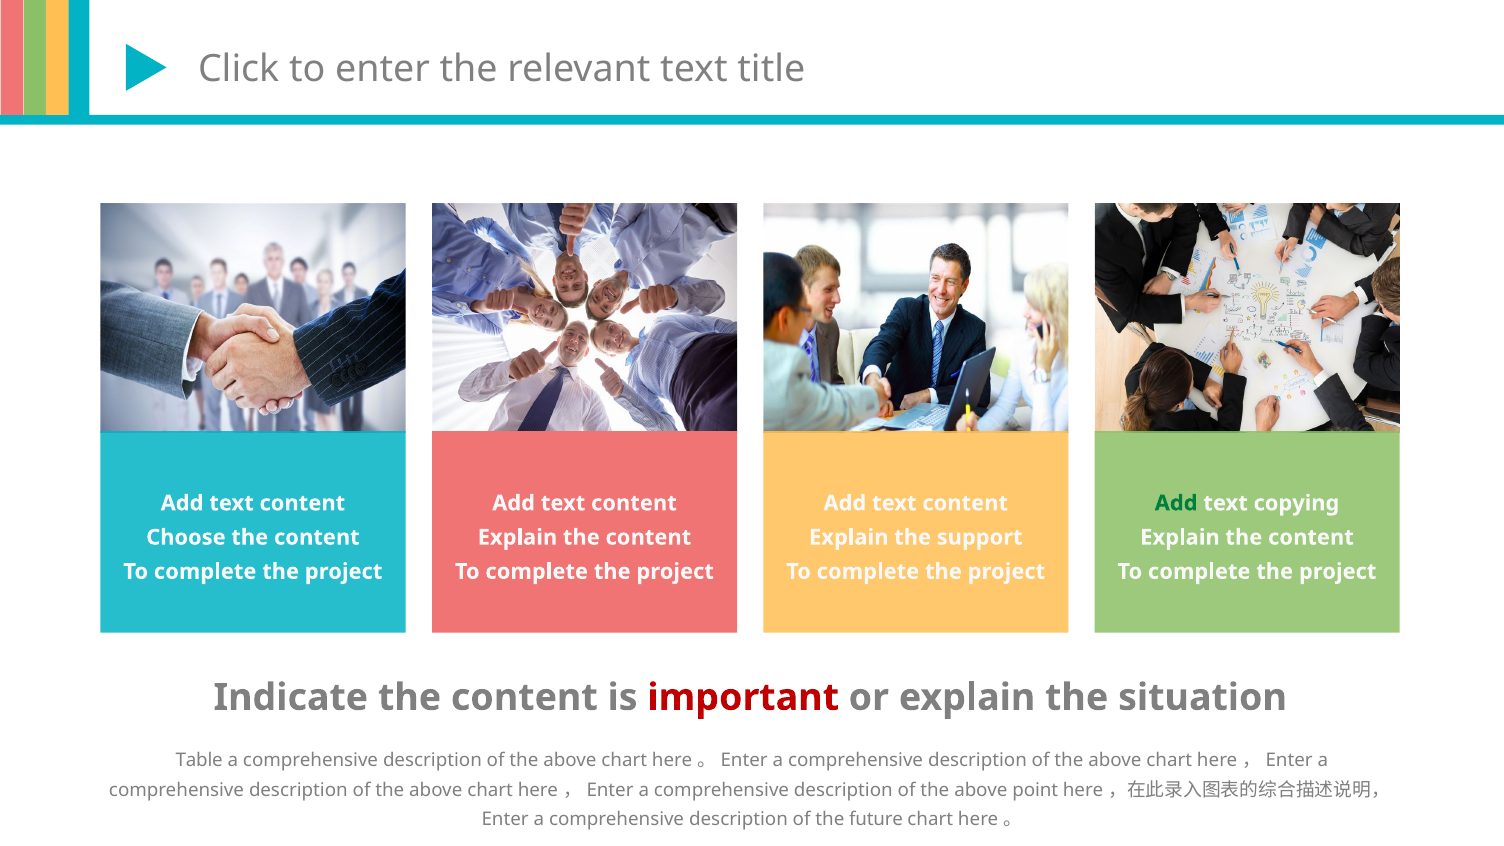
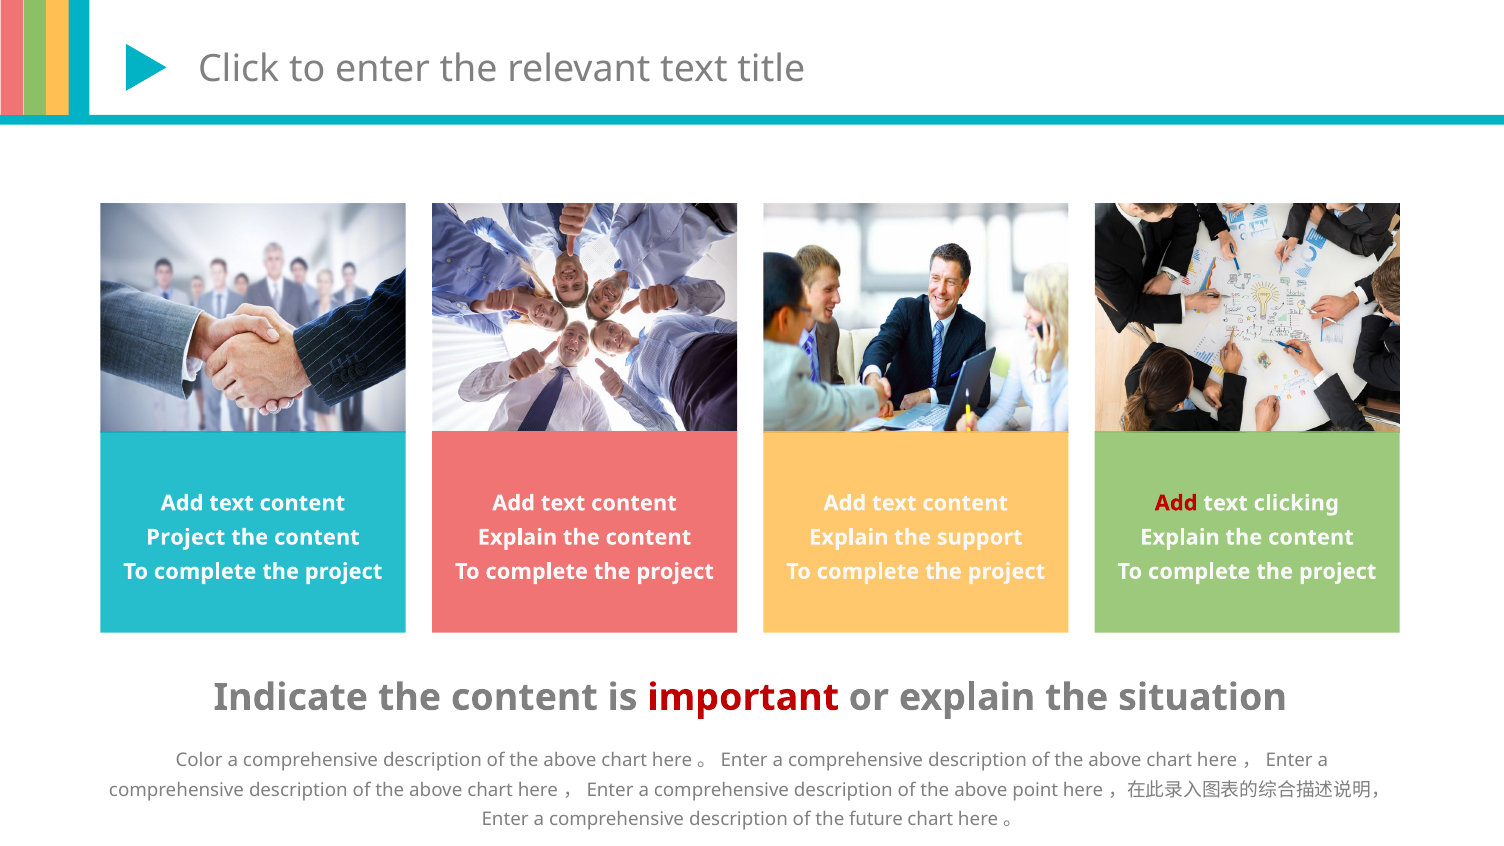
Add at (1176, 503) colour: green -> red
copying: copying -> clicking
Choose at (186, 538): Choose -> Project
Table: Table -> Color
